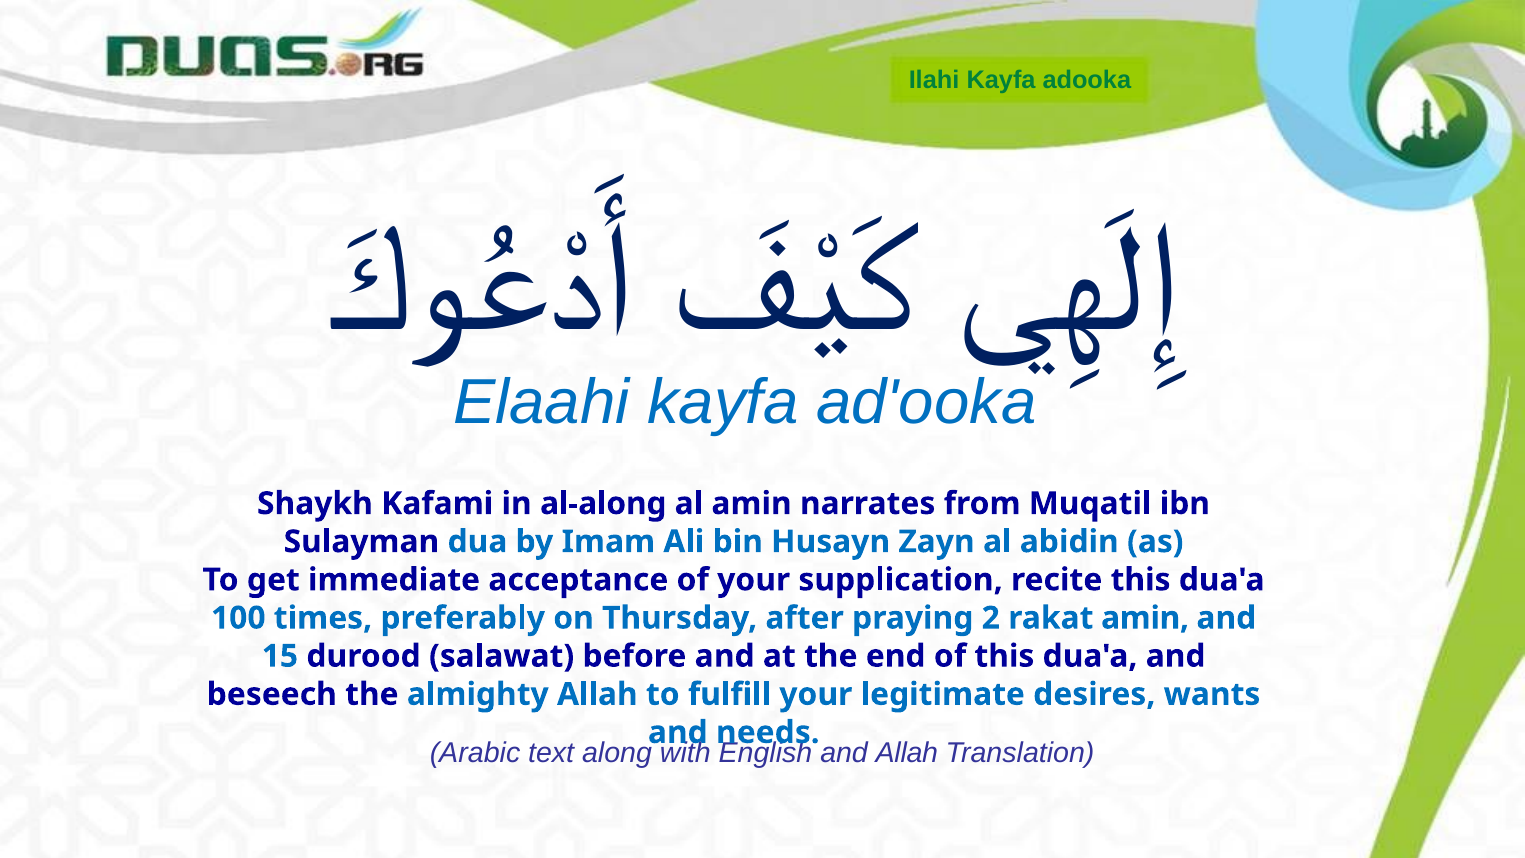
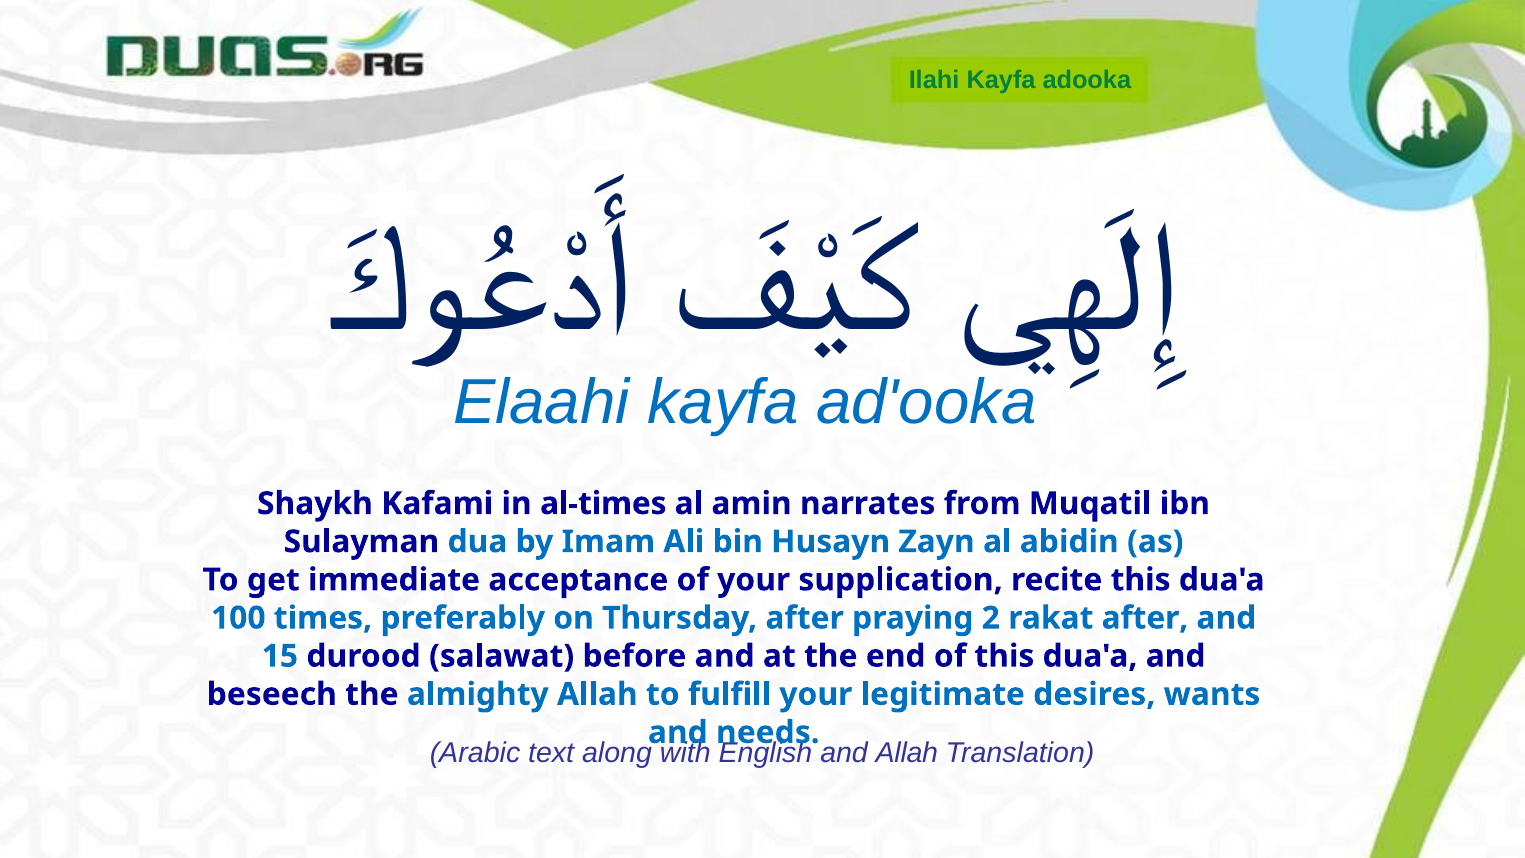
al-along: al-along -> al-times
rakat amin: amin -> after
